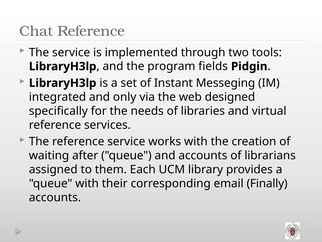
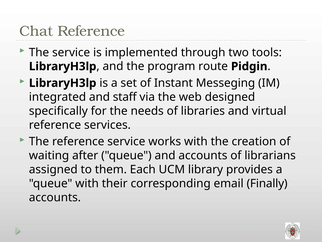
fields: fields -> route
only: only -> staff
